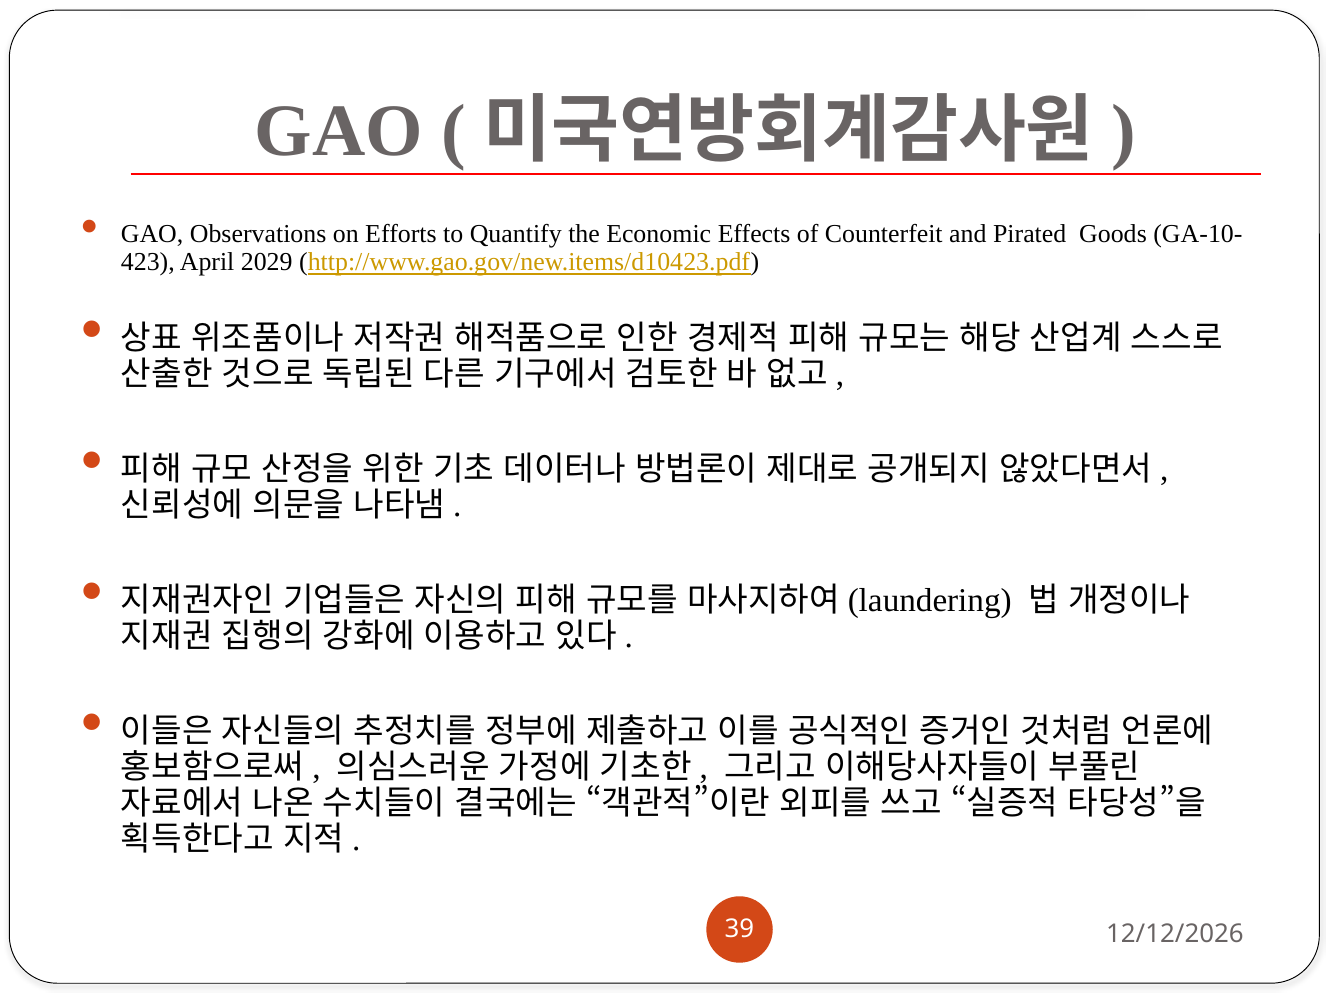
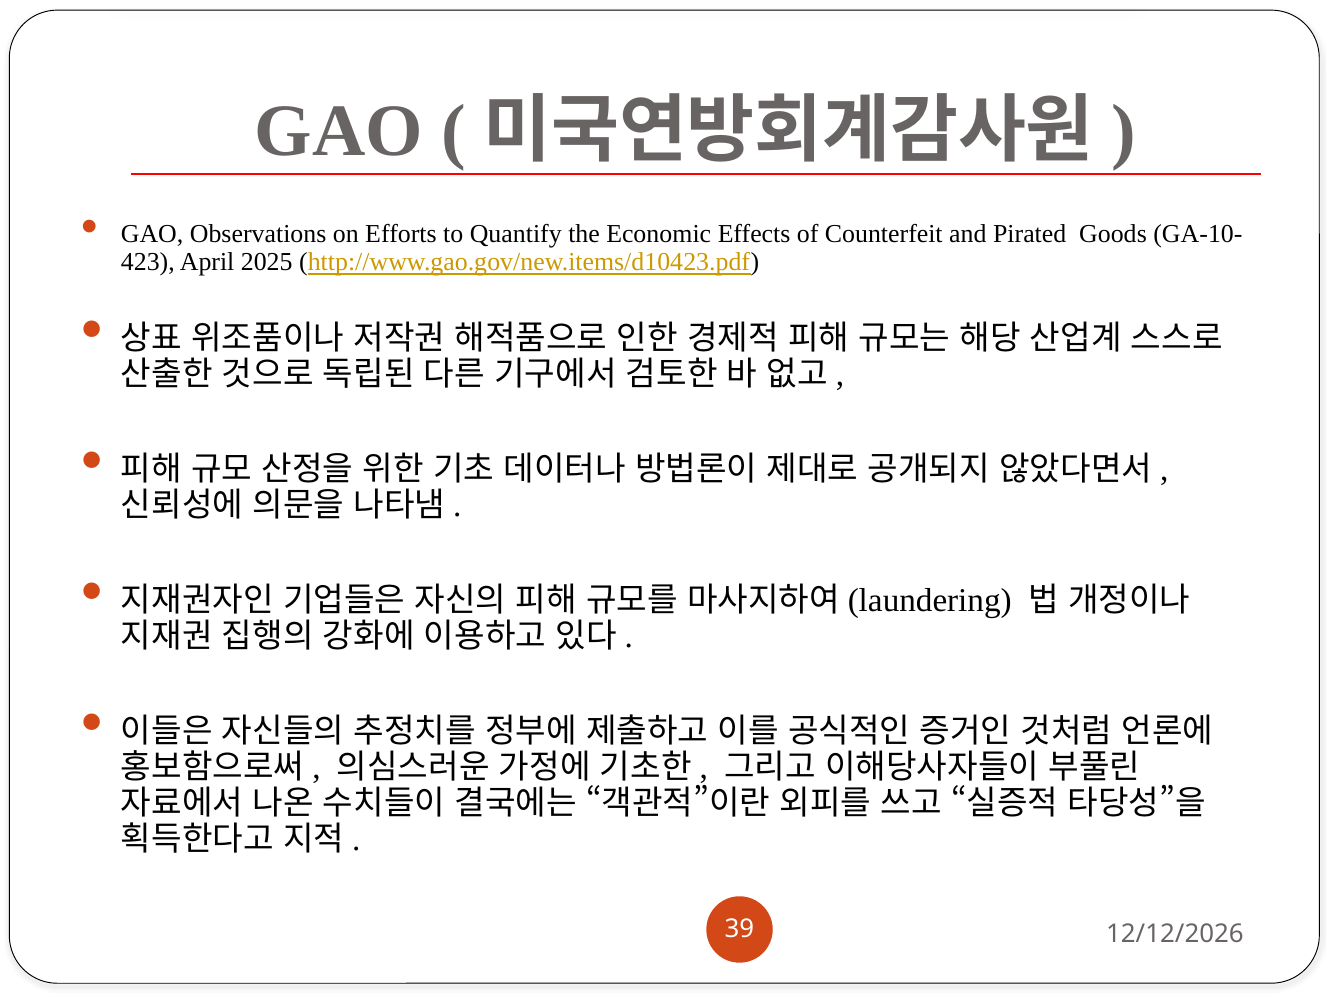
2029: 2029 -> 2025
